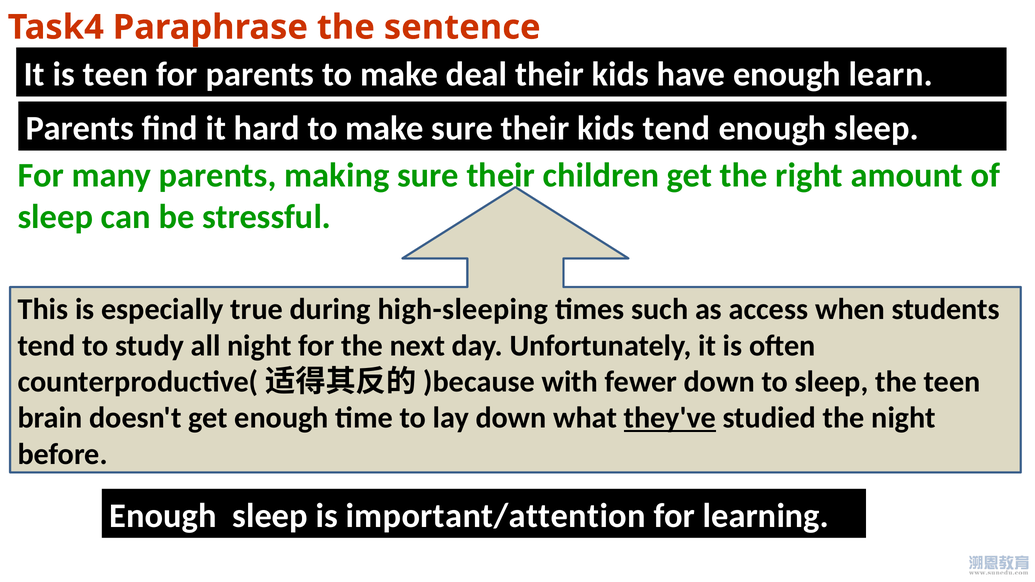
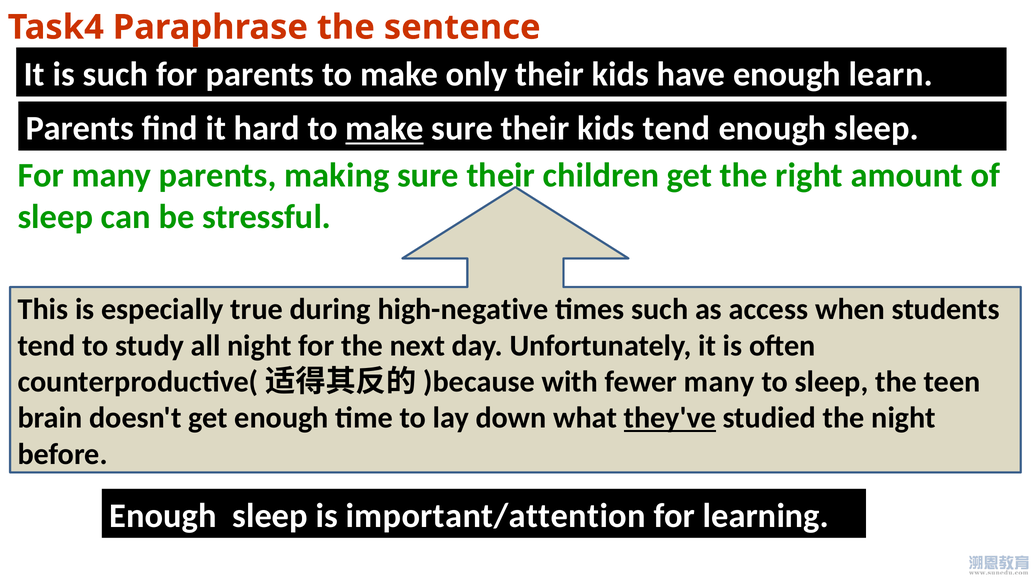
is teen: teen -> such
deal: deal -> only
make at (385, 129) underline: none -> present
high-sleeping: high-sleeping -> high-negative
fewer down: down -> many
